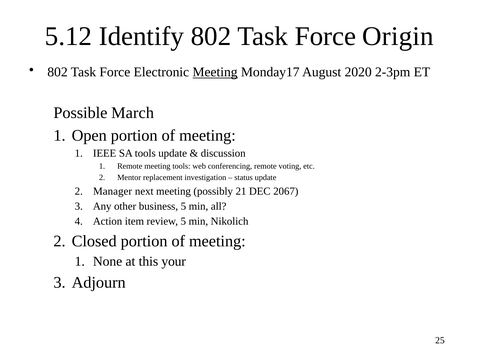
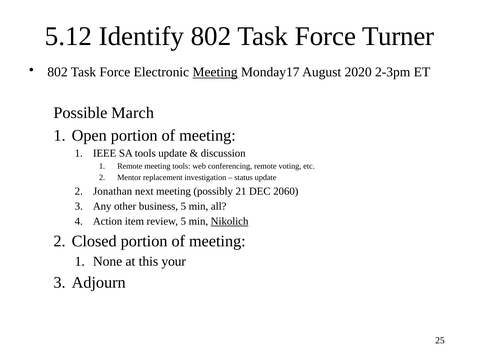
Origin: Origin -> Turner
Manager: Manager -> Jonathan
2067: 2067 -> 2060
Nikolich underline: none -> present
